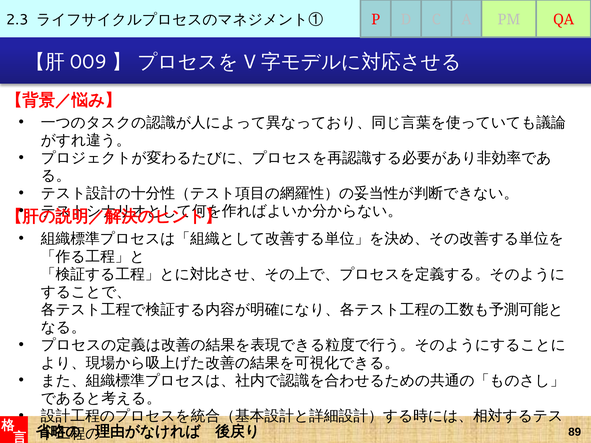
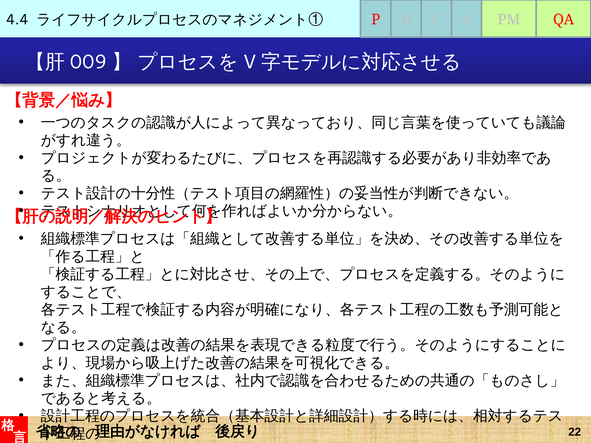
2.3: 2.3 -> 4.4
89: 89 -> 22
